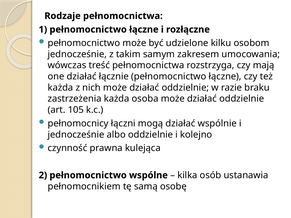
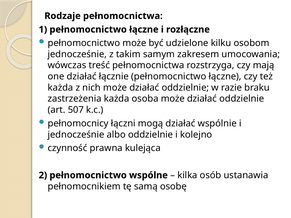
105: 105 -> 507
